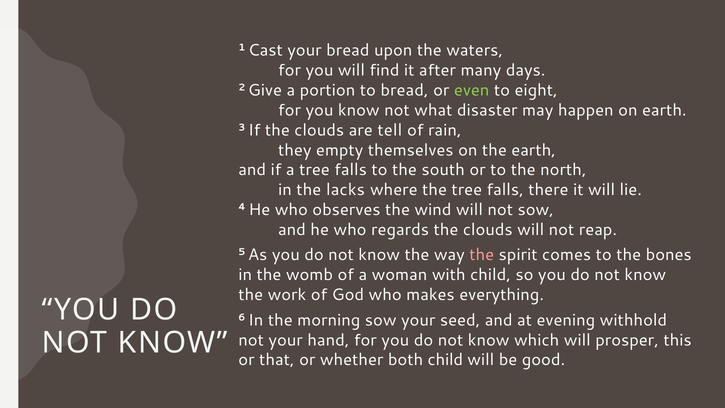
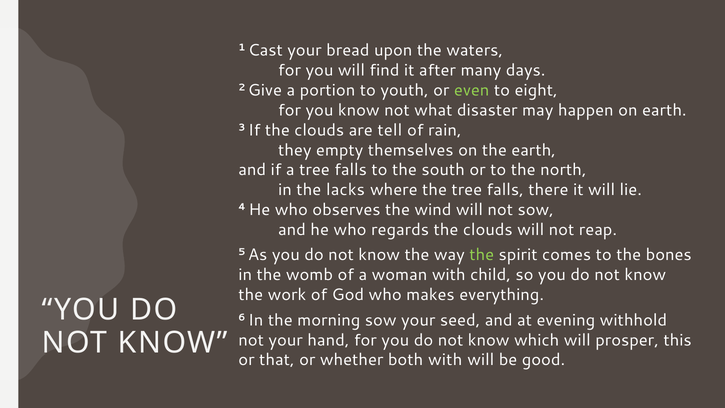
to bread: bread -> youth
the at (482, 255) colour: pink -> light green
both child: child -> with
